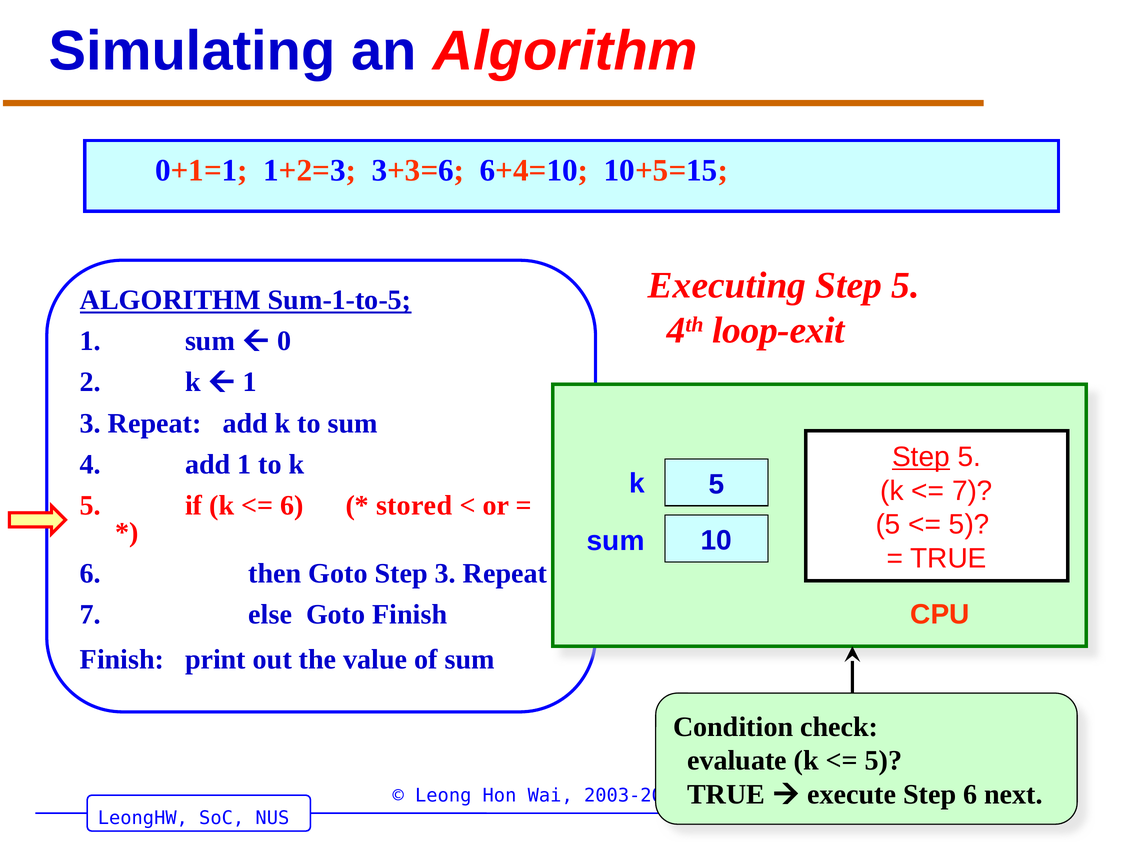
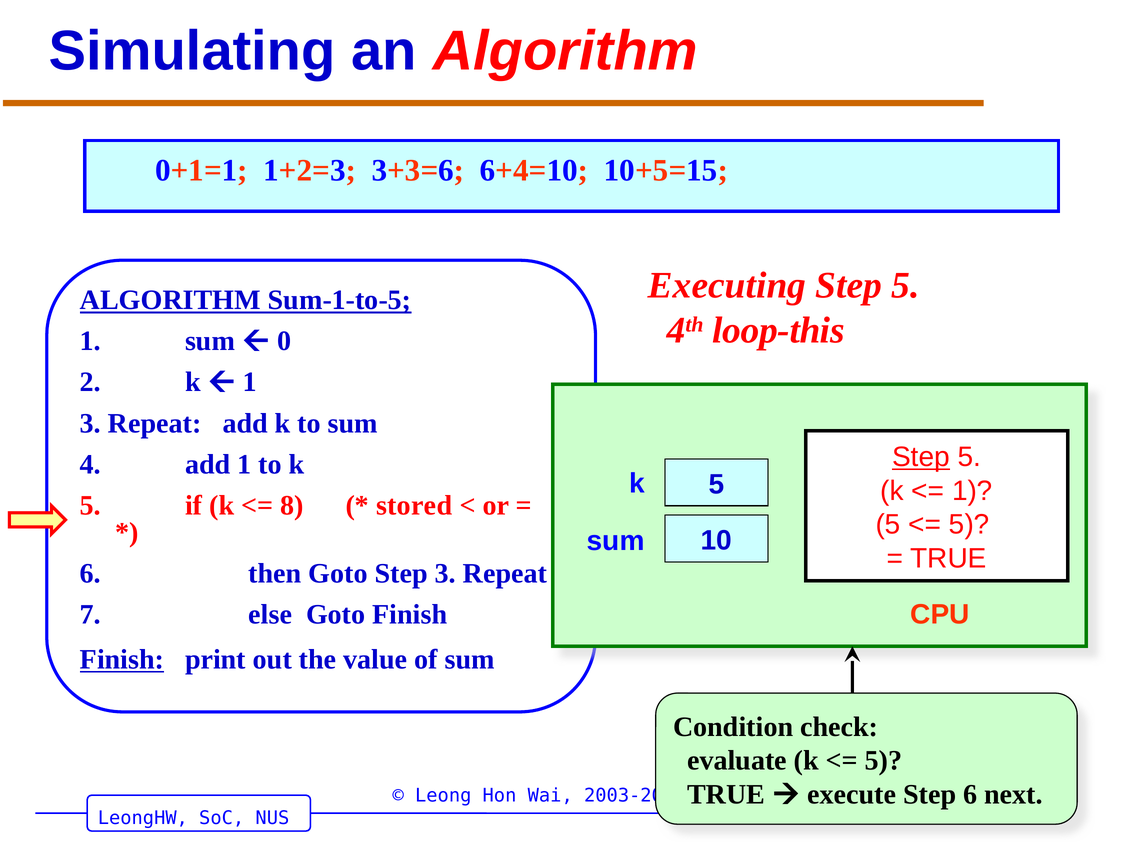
loop-exit: loop-exit -> loop-this
7 at (972, 491): 7 -> 1
6 at (292, 505): 6 -> 8
Finish at (122, 660) underline: none -> present
